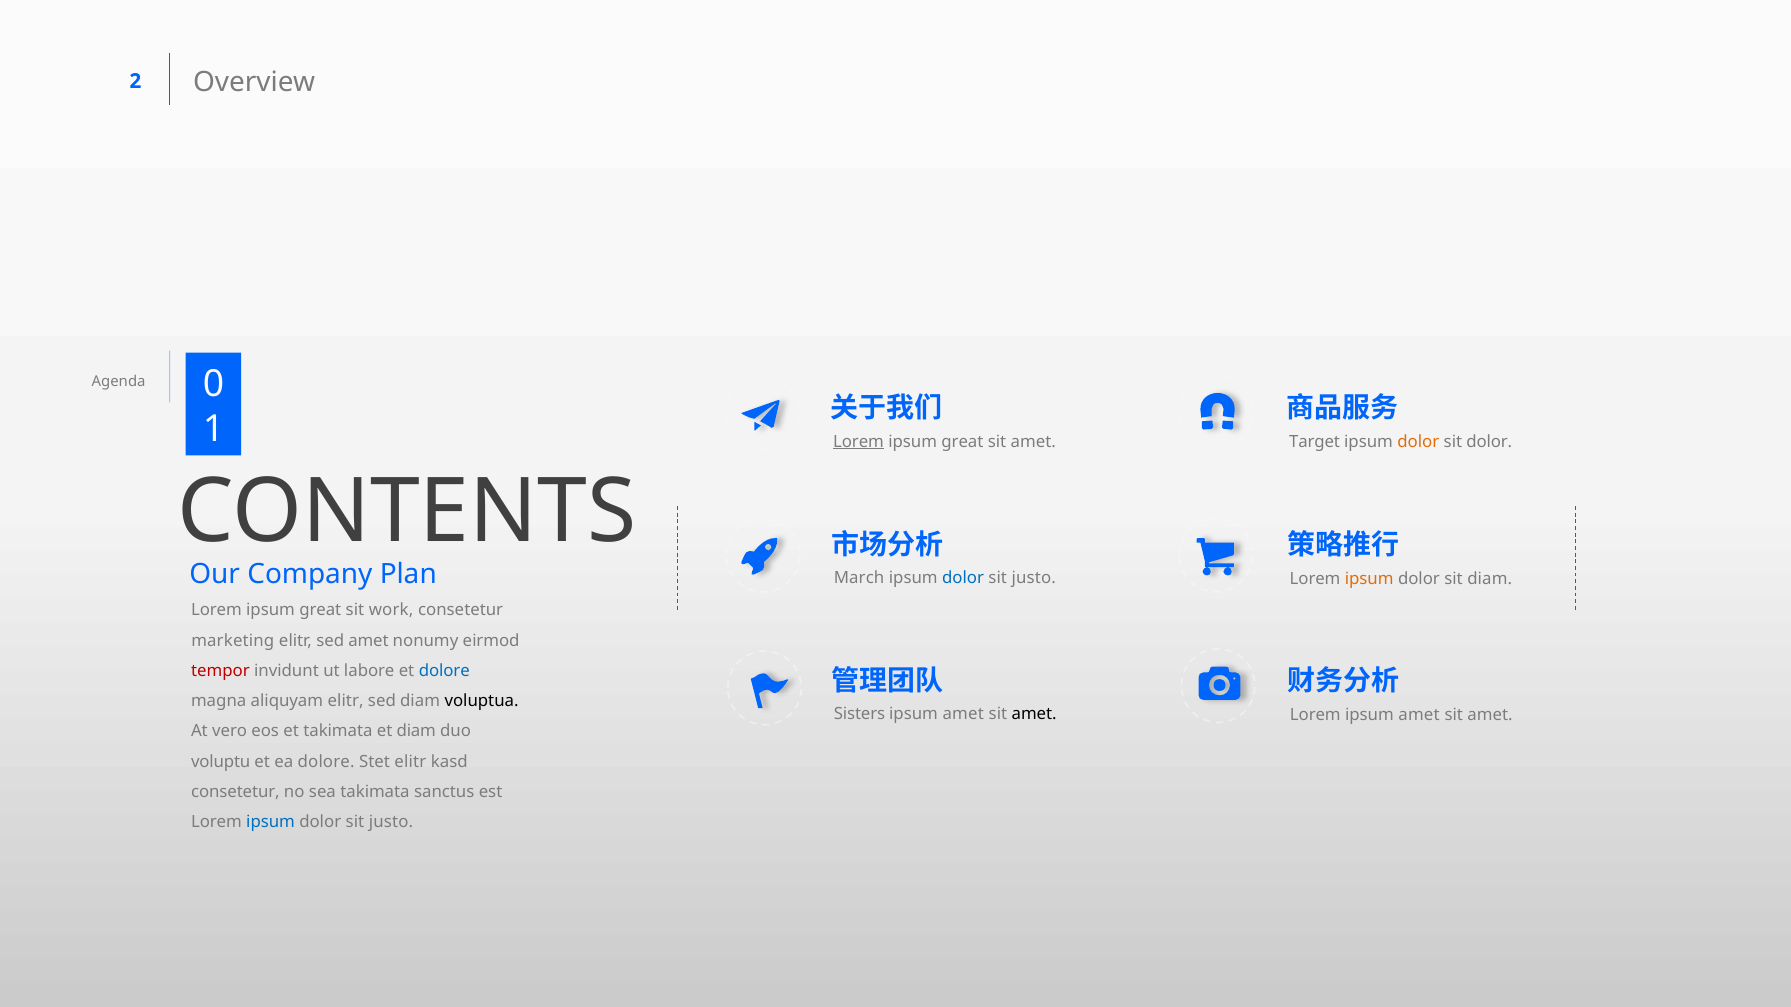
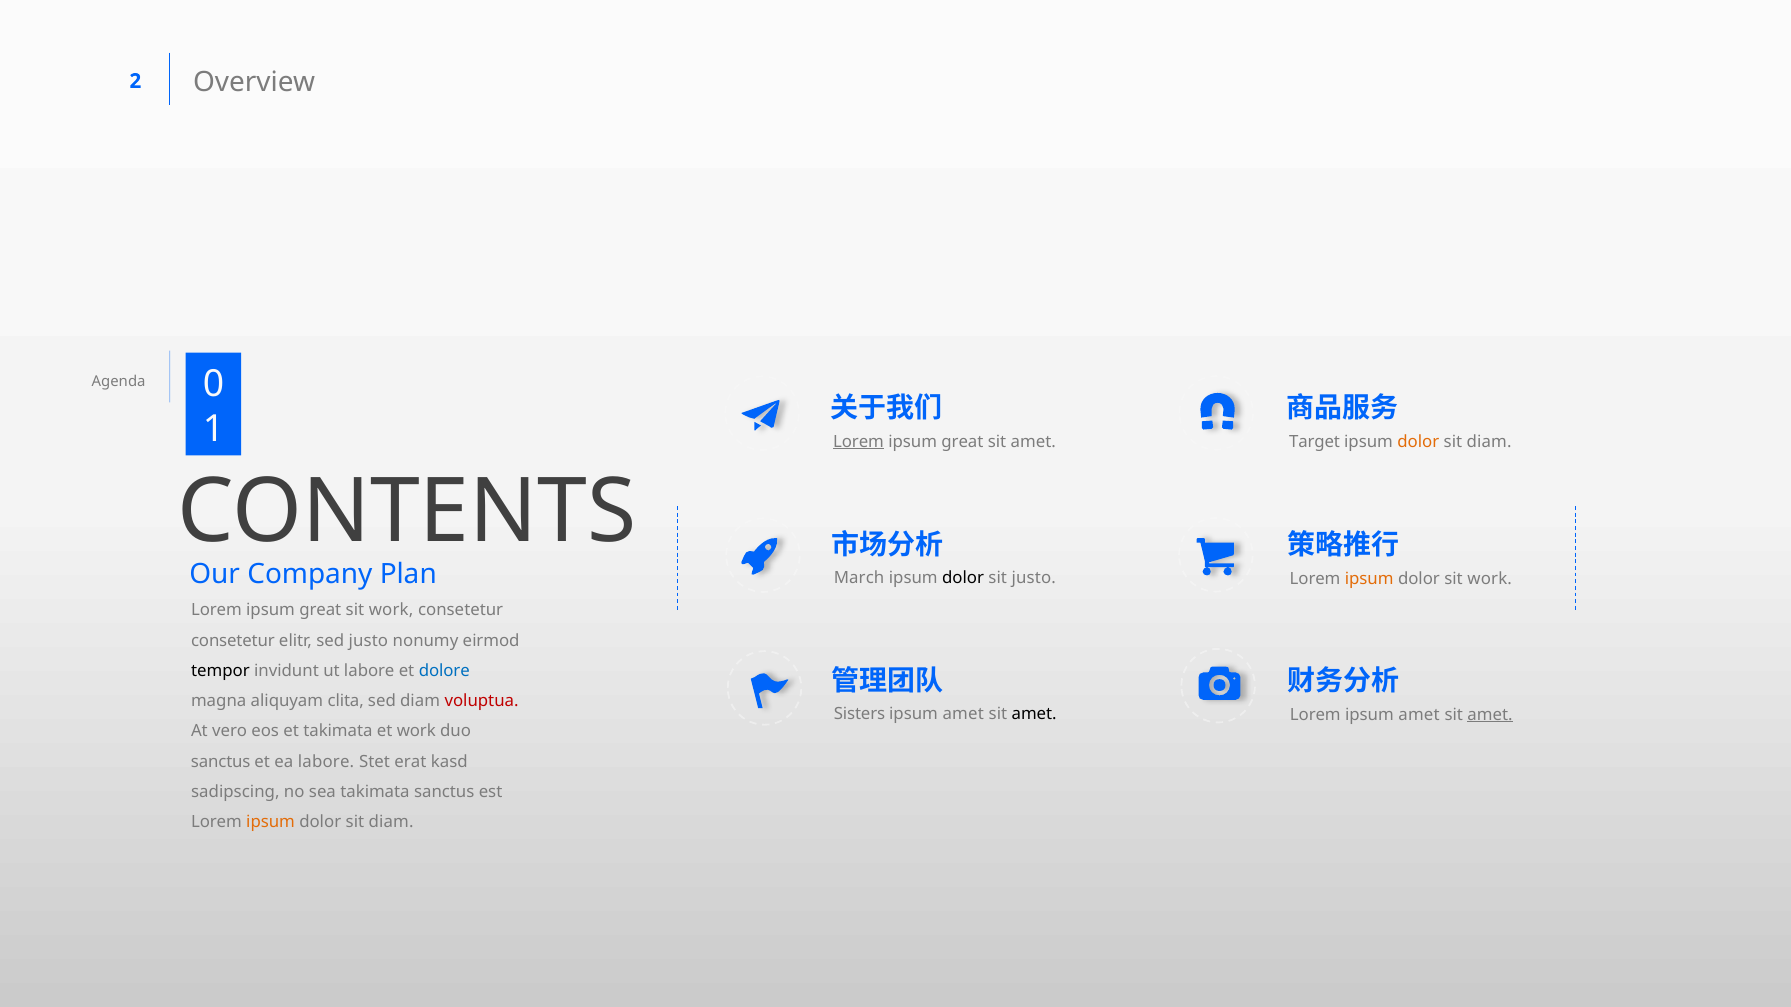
dolor at (1489, 442): dolor -> diam
dolor at (963, 579) colour: blue -> black
dolor sit diam: diam -> work
marketing at (233, 641): marketing -> consetetur
sed amet: amet -> justo
tempor colour: red -> black
aliquyam elitr: elitr -> clita
voluptua colour: black -> red
amet at (1490, 715) underline: none -> present
et diam: diam -> work
voluptu at (221, 762): voluptu -> sanctus
ea dolore: dolore -> labore
Stet elitr: elitr -> erat
consetetur at (235, 792): consetetur -> sadipscing
ipsum at (271, 823) colour: blue -> orange
justo at (391, 823): justo -> diam
